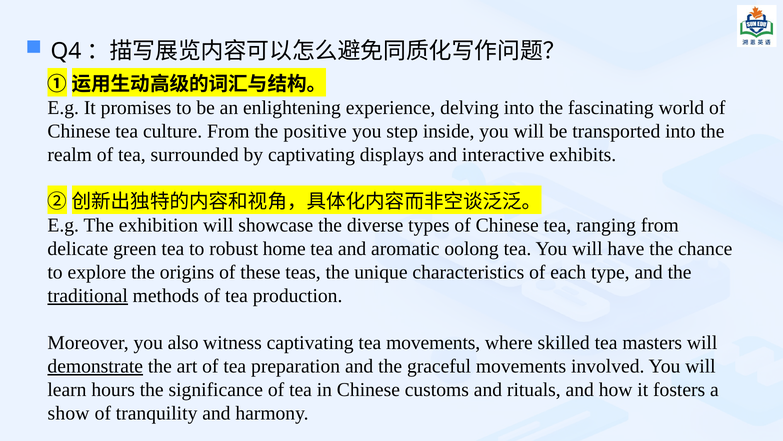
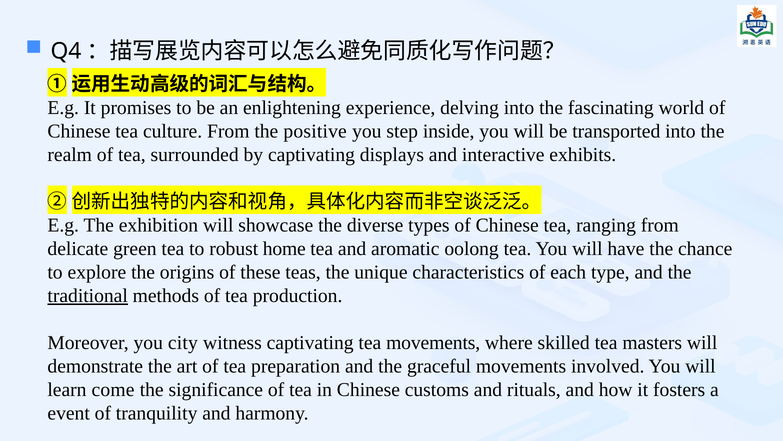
also: also -> city
demonstrate underline: present -> none
hours: hours -> come
show: show -> event
